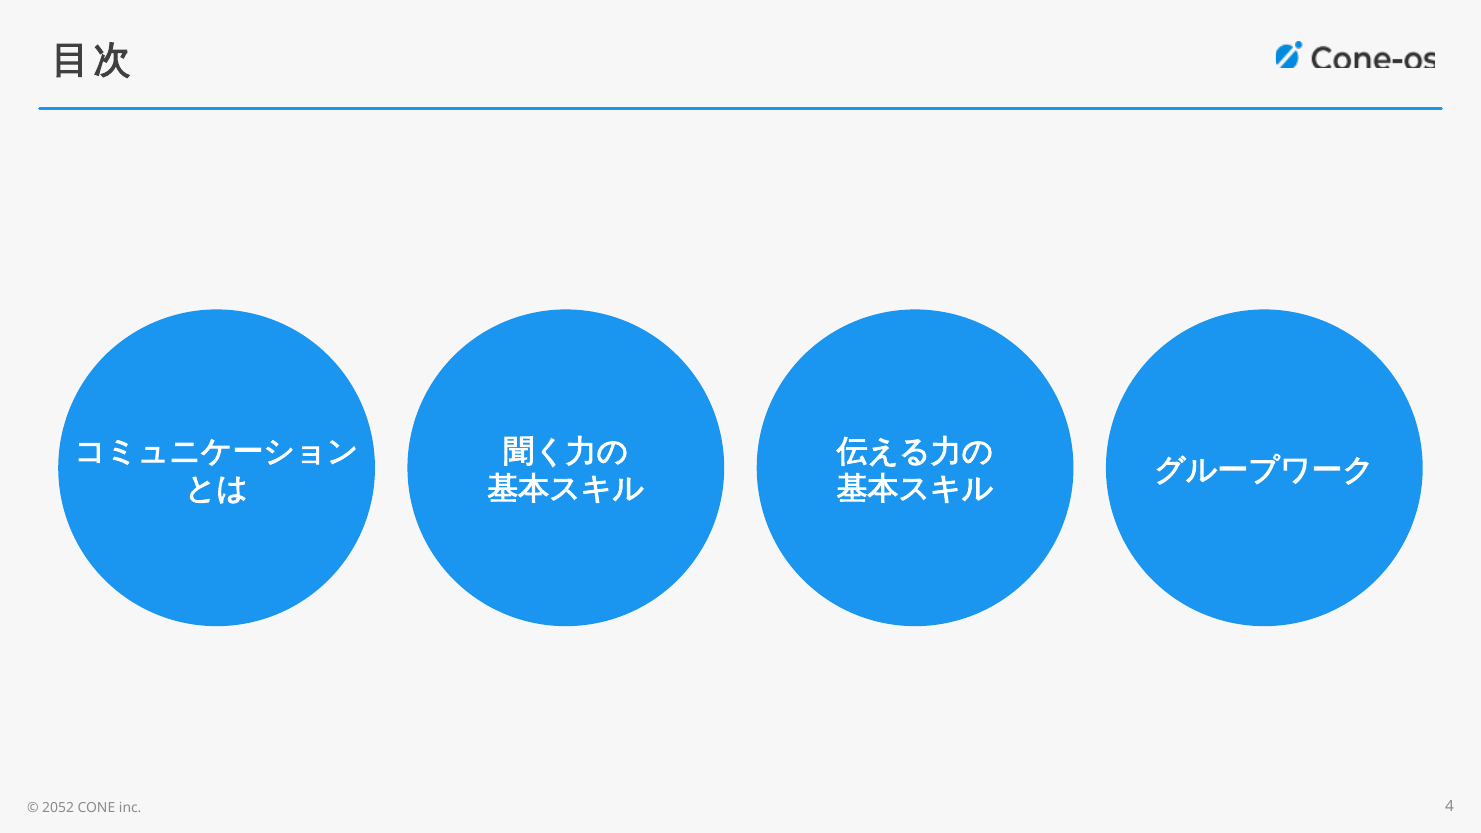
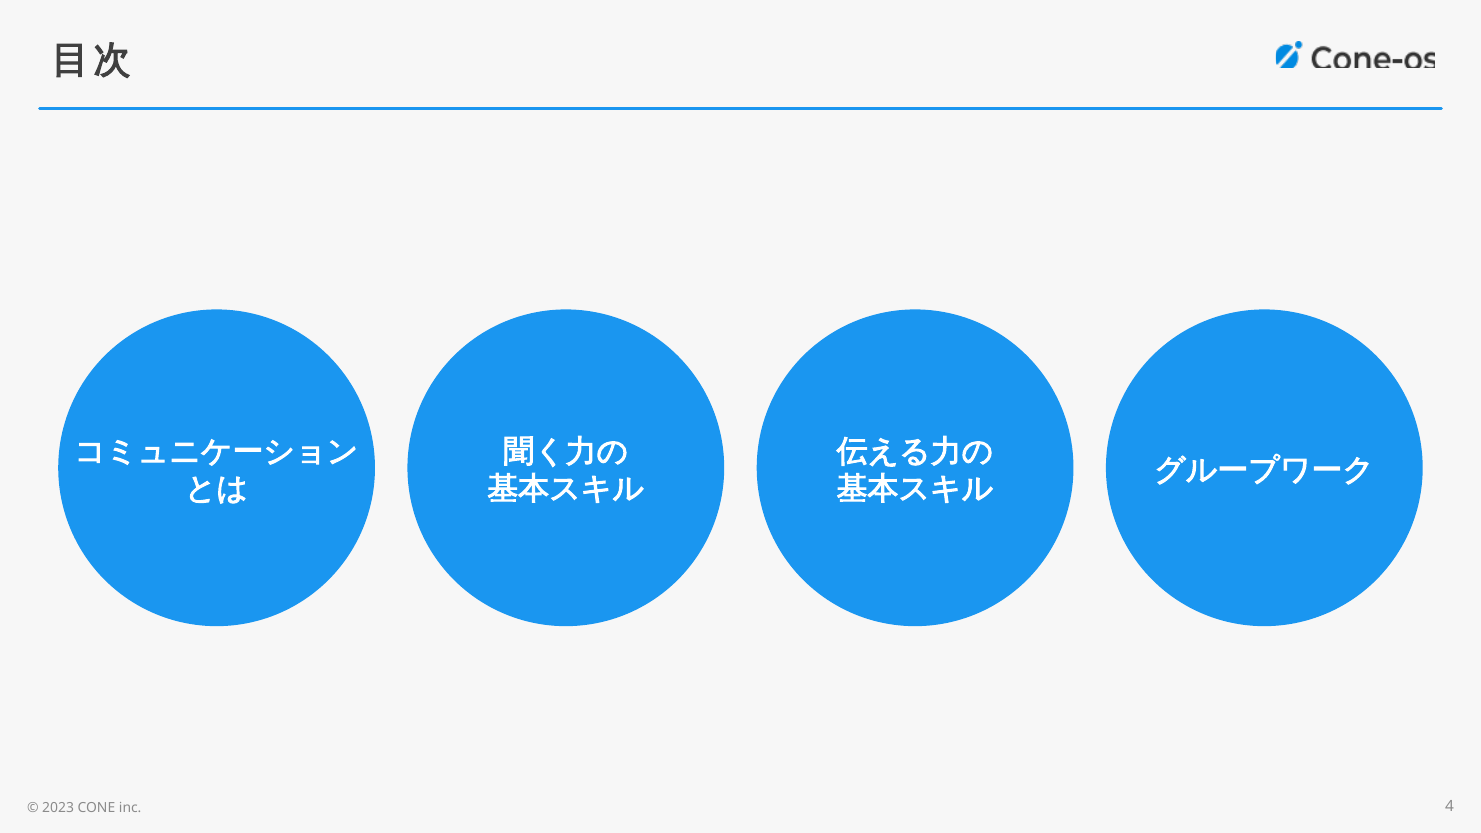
2052: 2052 -> 2023
